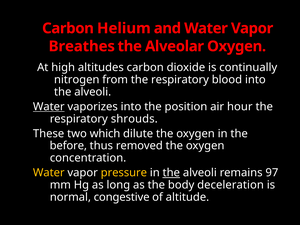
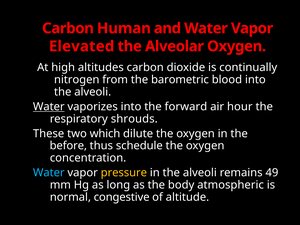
Helium: Helium -> Human
Breathes: Breathes -> Elevated
from the respiratory: respiratory -> barometric
position: position -> forward
removed: removed -> schedule
Water at (49, 173) colour: yellow -> light blue
the at (171, 173) underline: present -> none
97: 97 -> 49
deceleration: deceleration -> atmospheric
